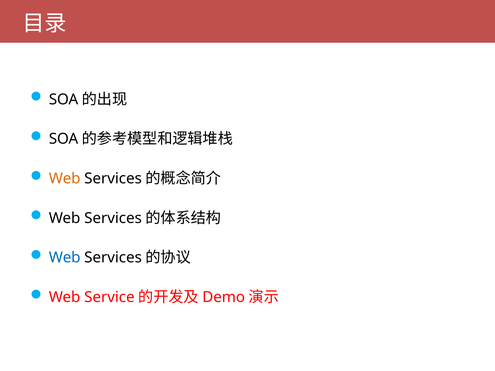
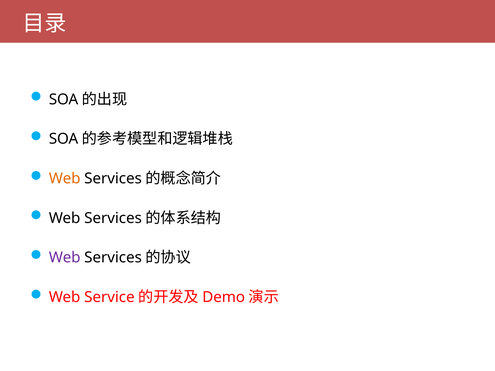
Web at (65, 258) colour: blue -> purple
